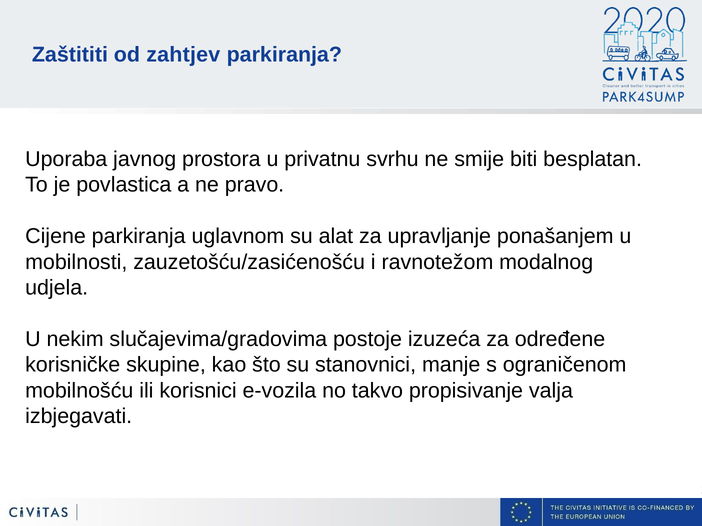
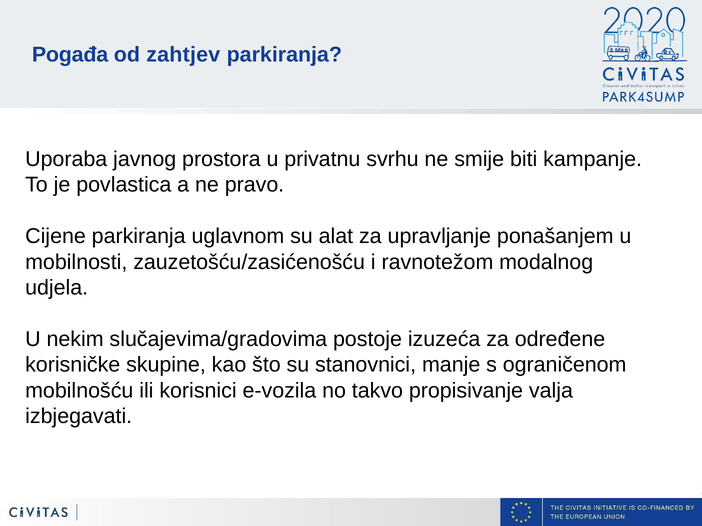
Zaštititi: Zaštititi -> Pogađa
besplatan: besplatan -> kampanje
